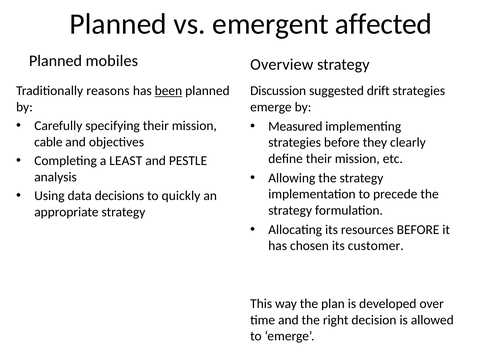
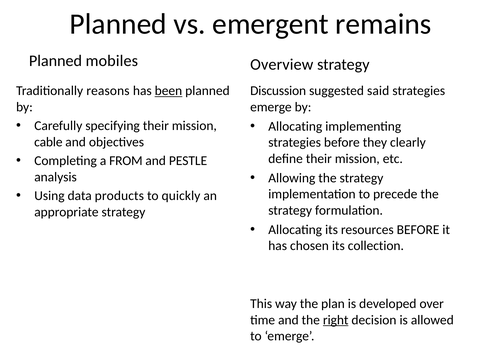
affected: affected -> remains
drift: drift -> said
Measured at (295, 126): Measured -> Allocating
LEAST: LEAST -> FROM
decisions: decisions -> products
customer: customer -> collection
right underline: none -> present
